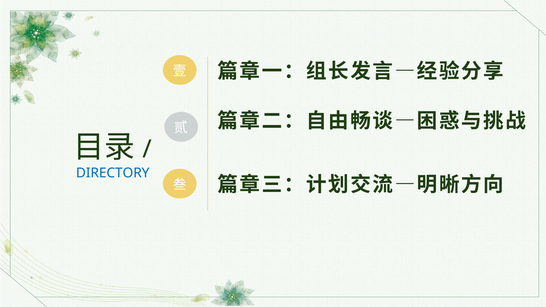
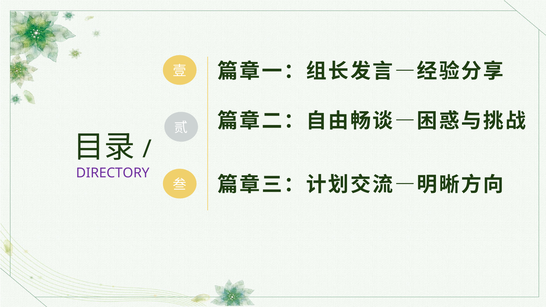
DIRECTORY colour: blue -> purple
